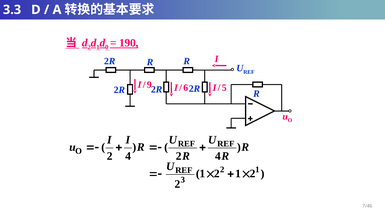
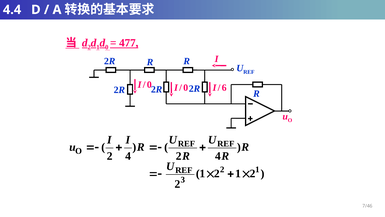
3.3: 3.3 -> 4.4
190: 190 -> 477
9 at (149, 84): 9 -> 0
6 at (186, 87): 6 -> 0
5: 5 -> 6
